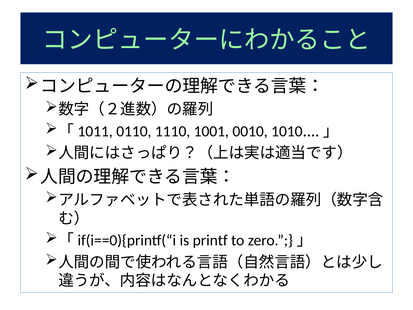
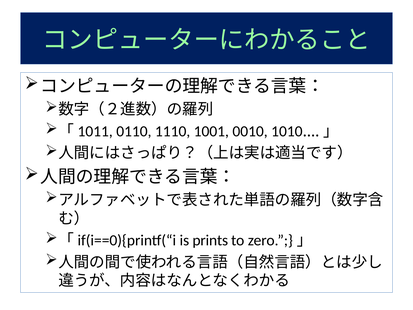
printf: printf -> prints
